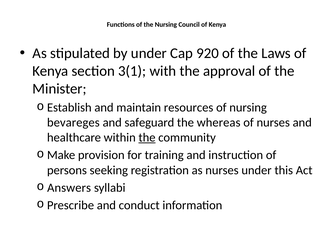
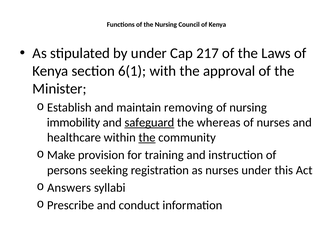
920: 920 -> 217
3(1: 3(1 -> 6(1
resources: resources -> removing
bevareges: bevareges -> immobility
safeguard underline: none -> present
